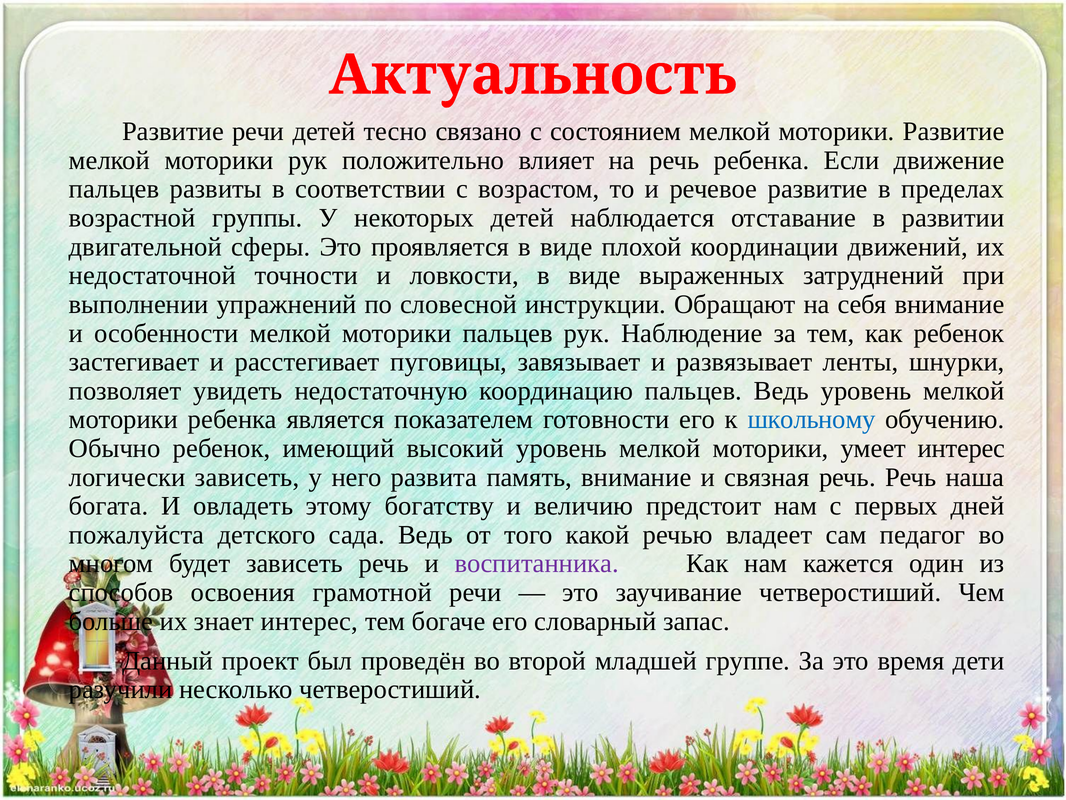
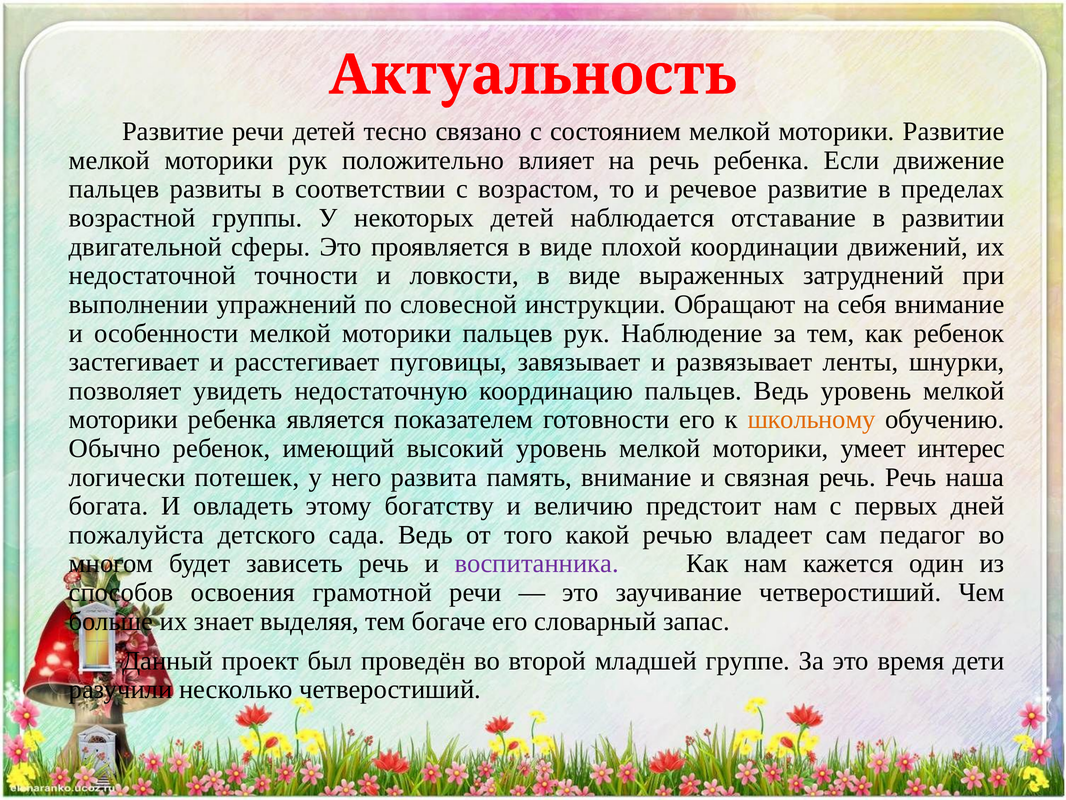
школьному colour: blue -> orange
логически зависеть: зависеть -> потешек
знает интерес: интерес -> выделяя
